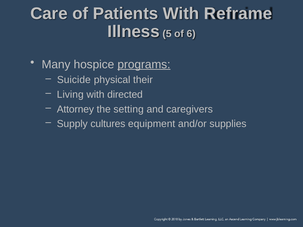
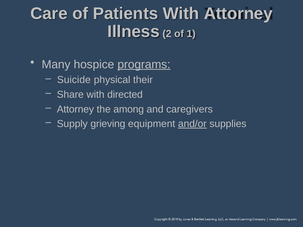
With Reframe: Reframe -> Attorney
5: 5 -> 2
6: 6 -> 1
Living: Living -> Share
setting: setting -> among
cultures: cultures -> grieving
and/or underline: none -> present
